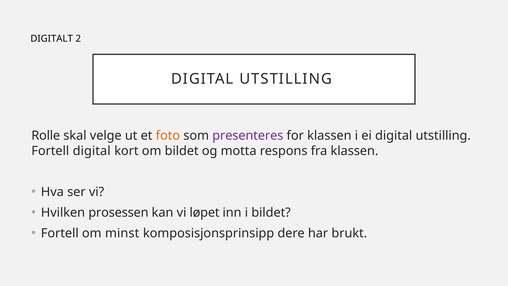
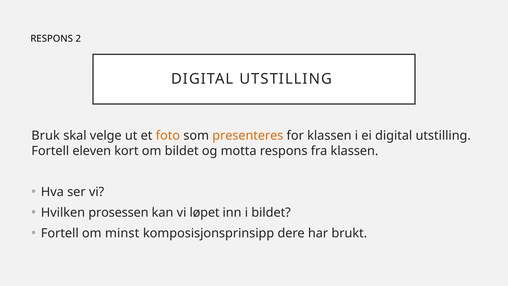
DIGITALT at (52, 39): DIGITALT -> RESPONS
Rolle: Rolle -> Bruk
presenteres colour: purple -> orange
Fortell digital: digital -> eleven
